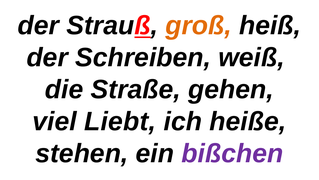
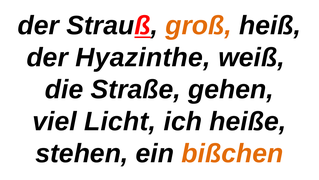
Schreiben: Schreiben -> Hyazinthe
Liebt: Liebt -> Licht
bißchen colour: purple -> orange
